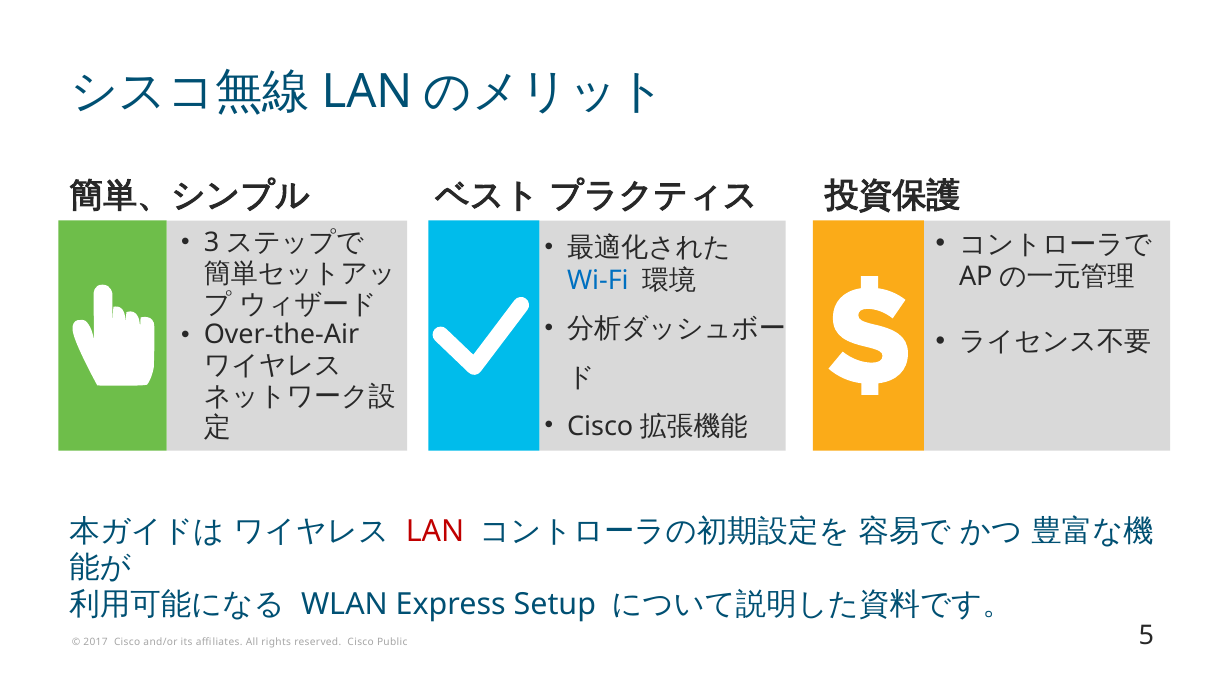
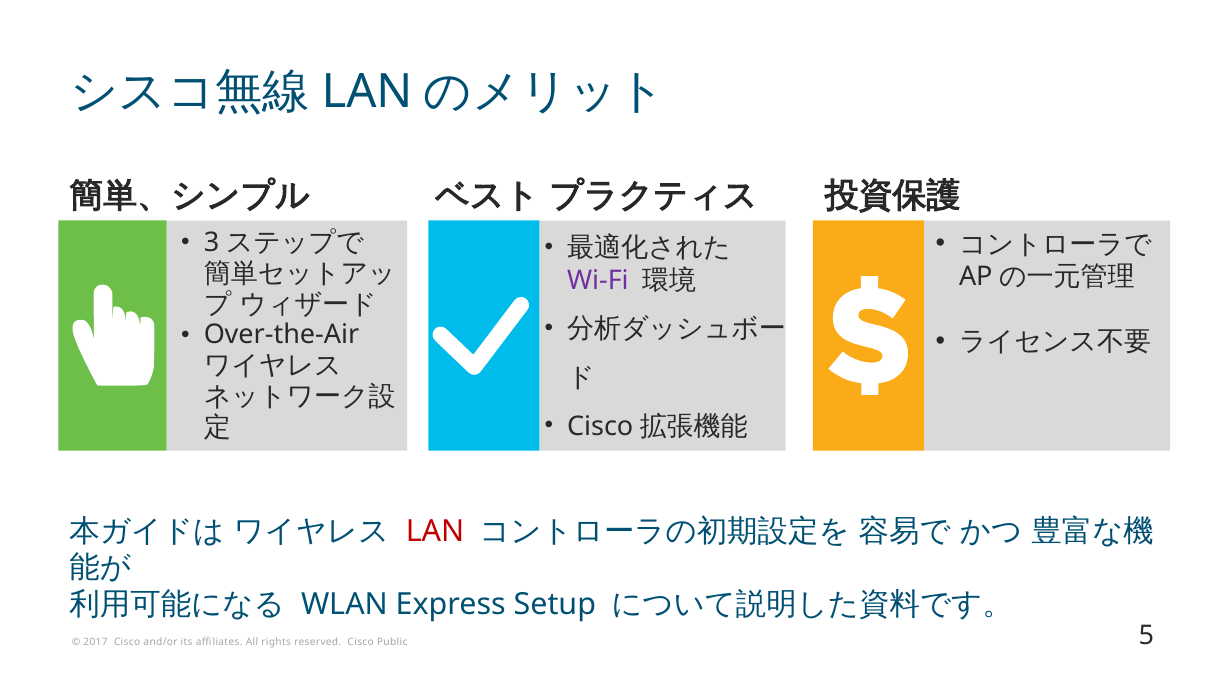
Wi-Fi colour: blue -> purple
